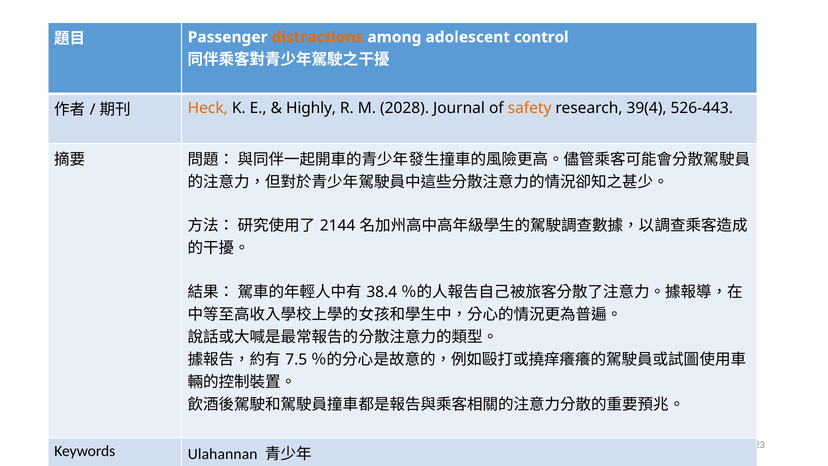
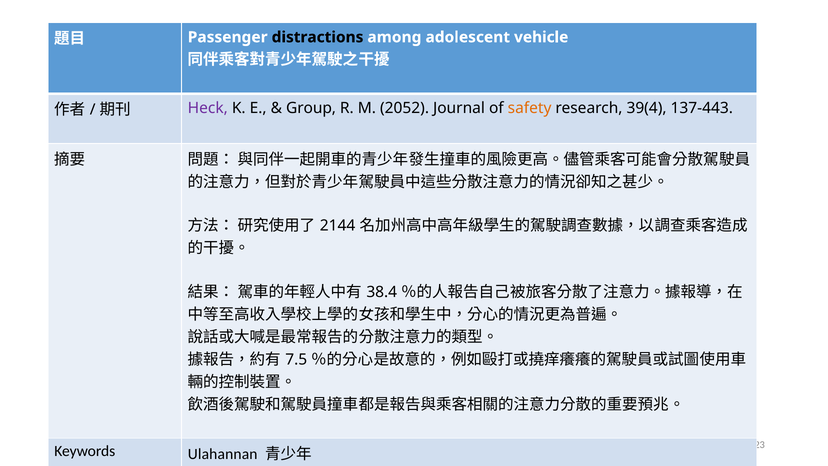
distractions colour: orange -> black
control: control -> vehicle
Heck colour: orange -> purple
Highly: Highly -> Group
2028: 2028 -> 2052
526-443: 526-443 -> 137-443
